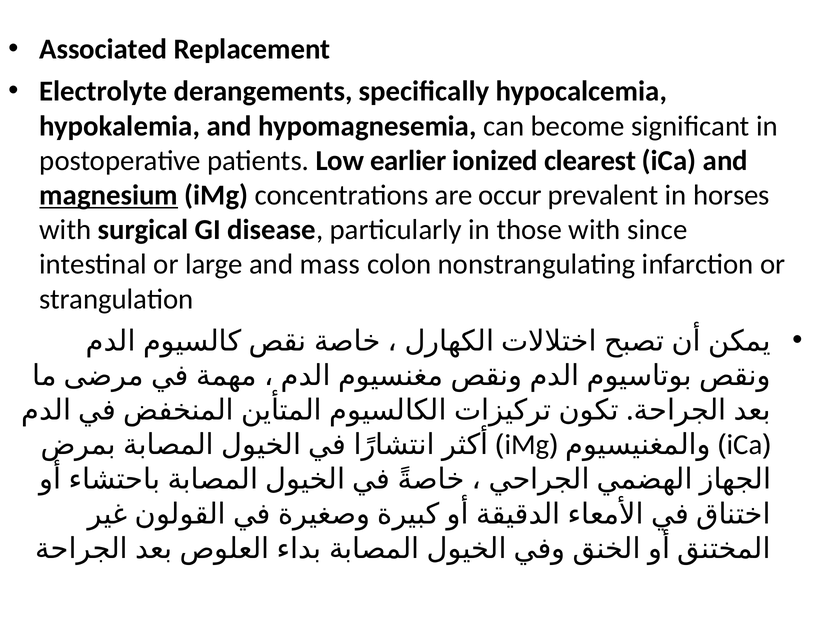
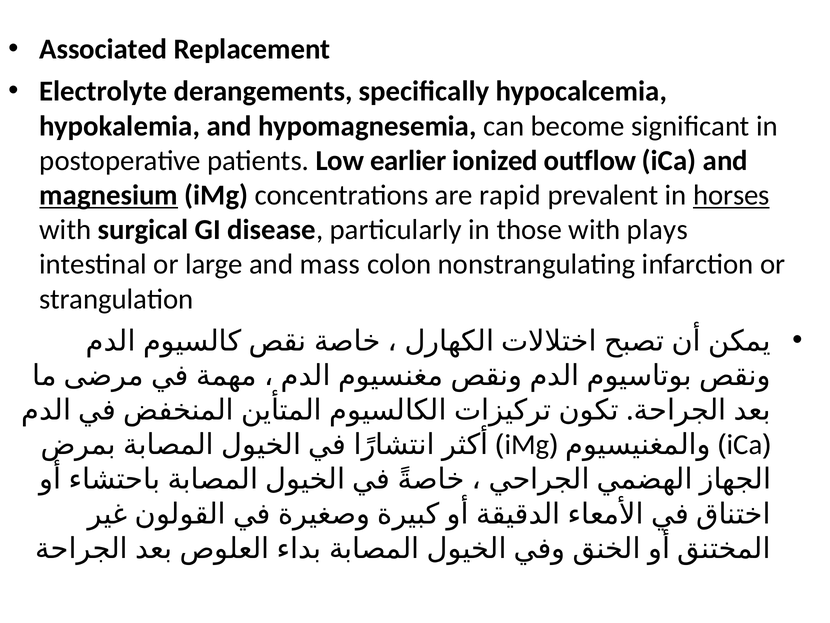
clearest: clearest -> outflow
occur: occur -> rapid
horses underline: none -> present
since: since -> plays
